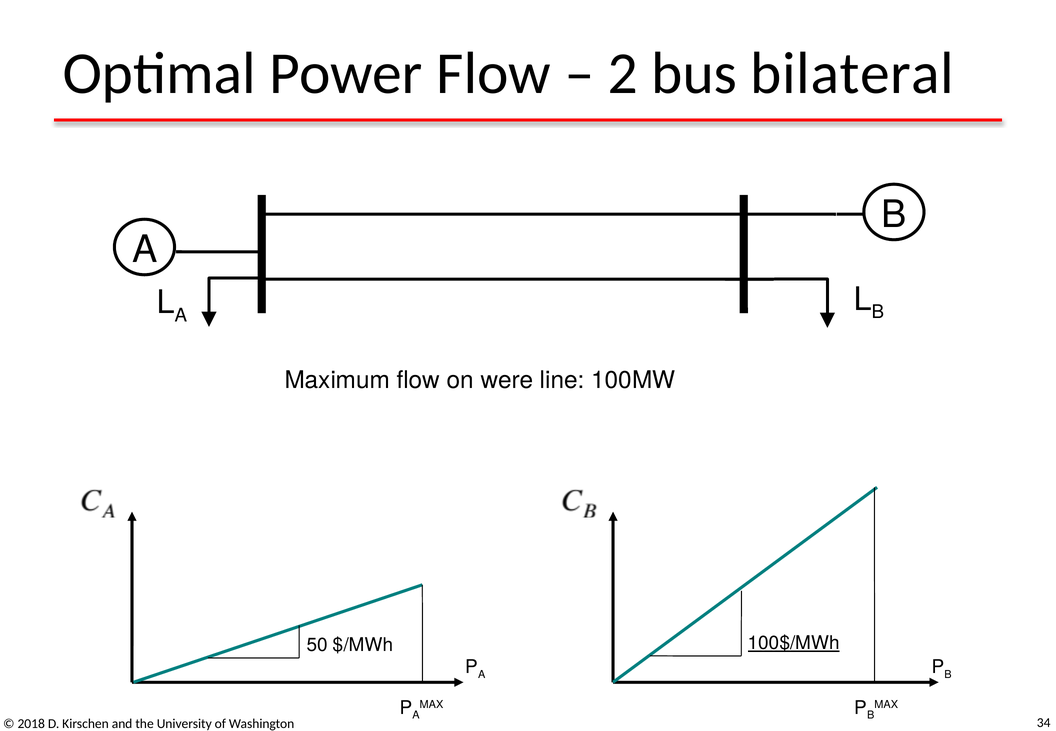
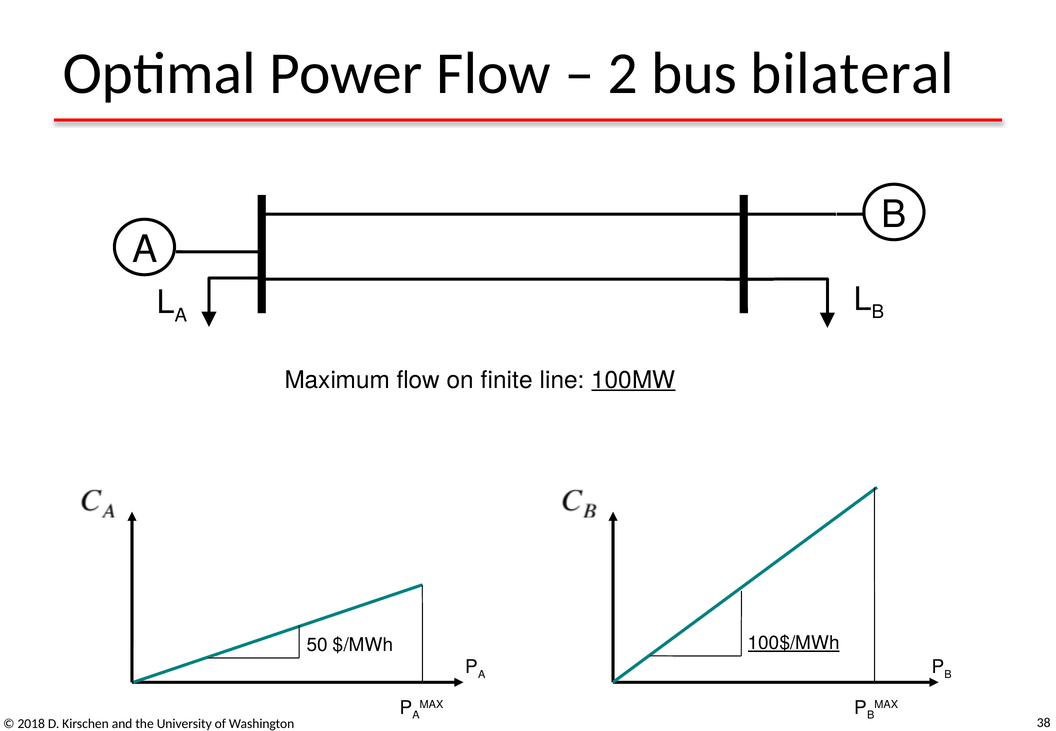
were: were -> finite
100MW underline: none -> present
34: 34 -> 38
